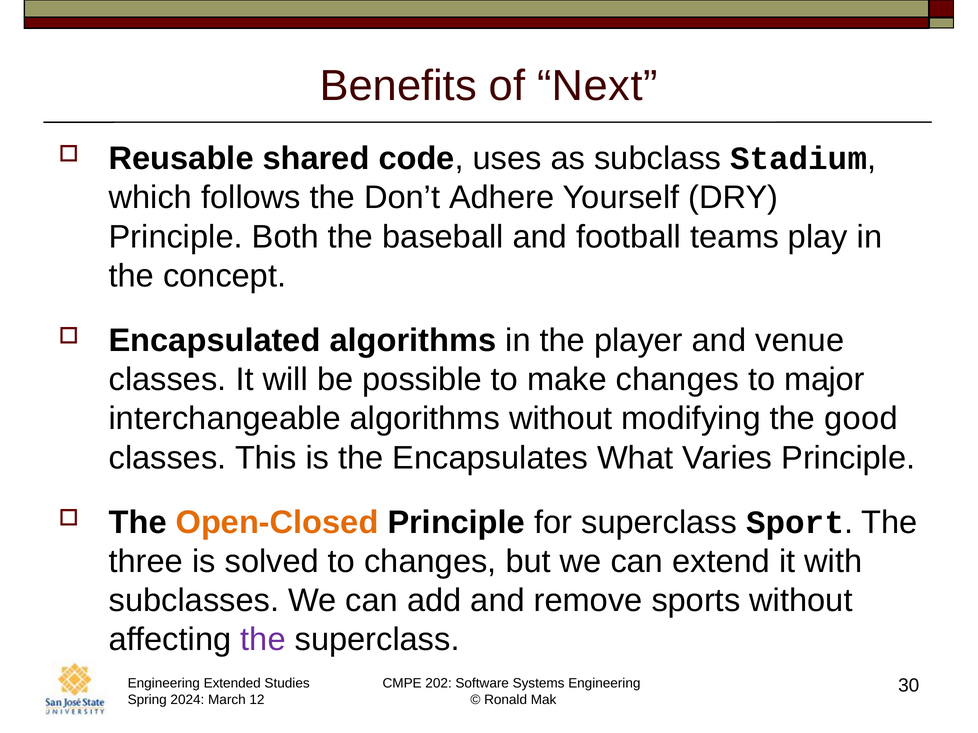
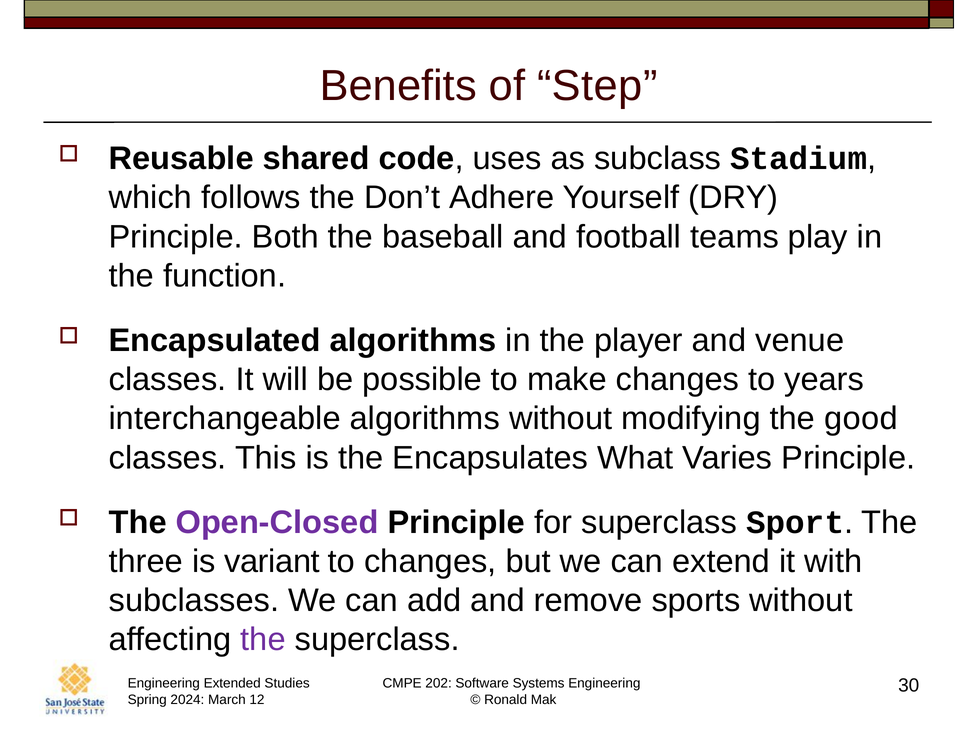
Next: Next -> Step
concept: concept -> function
major: major -> years
Open-Closed colour: orange -> purple
solved: solved -> variant
